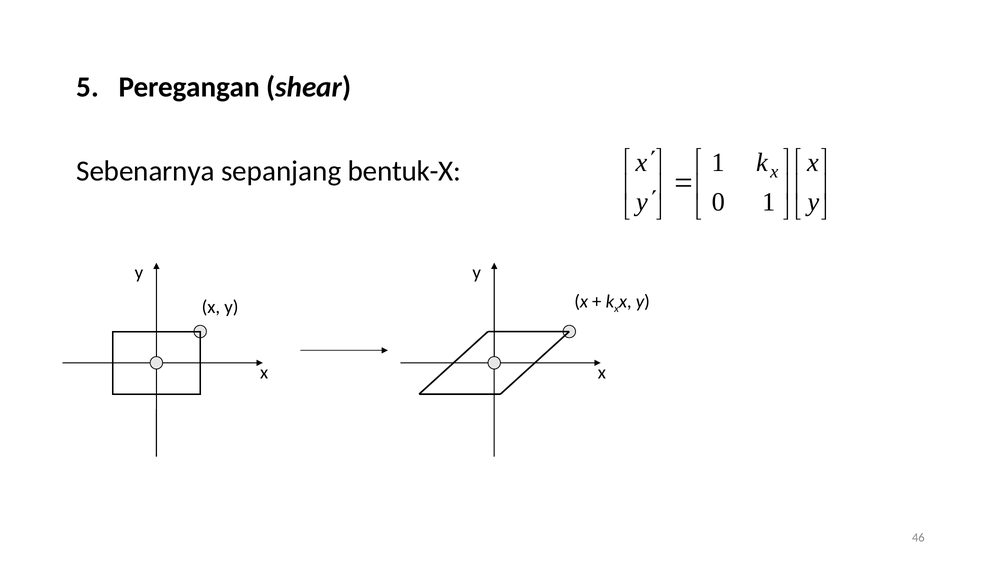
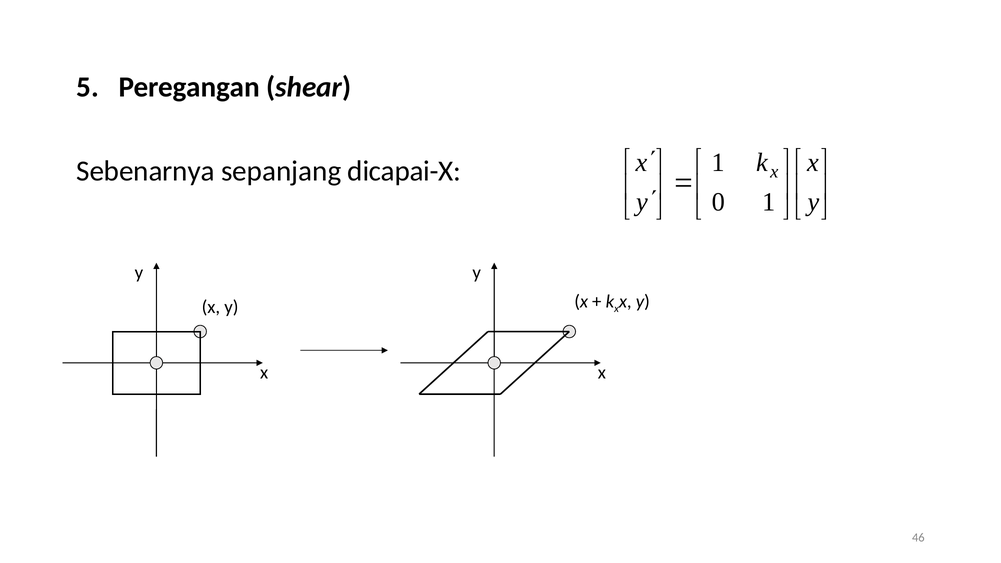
bentuk-X: bentuk-X -> dicapai-X
